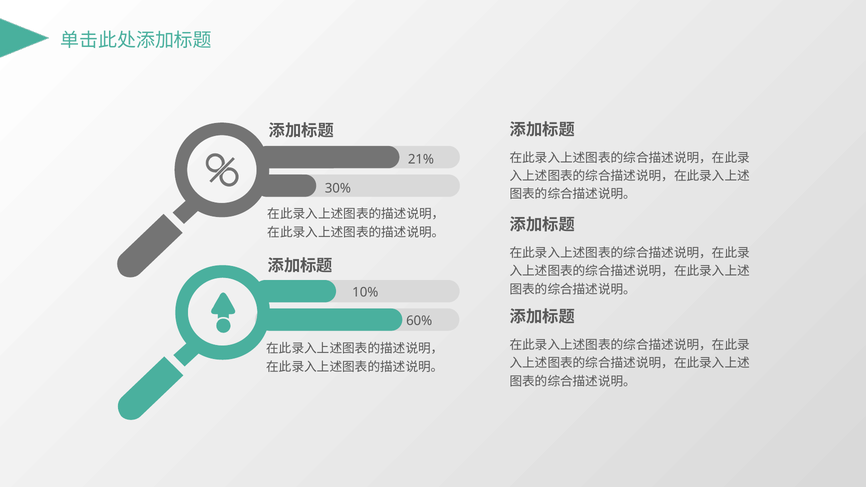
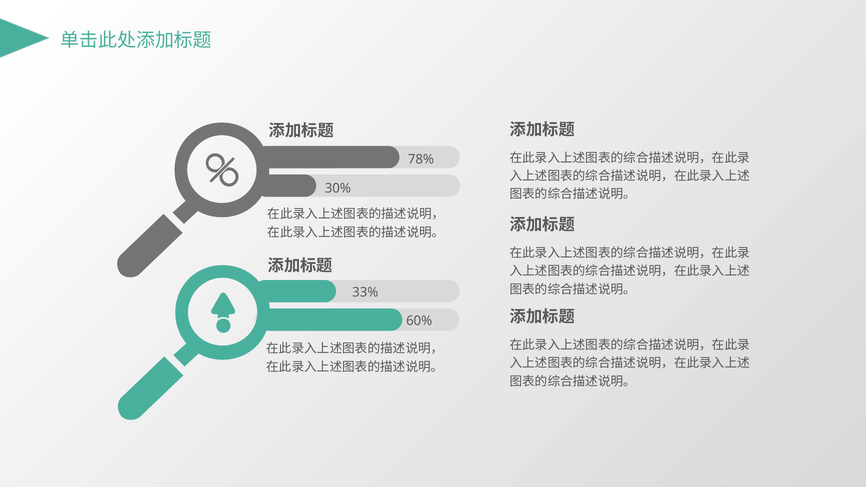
21%: 21% -> 78%
10%: 10% -> 33%
